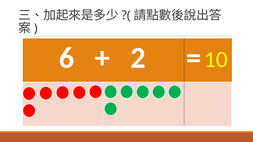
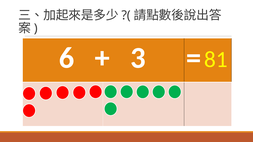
2: 2 -> 3
10: 10 -> 81
